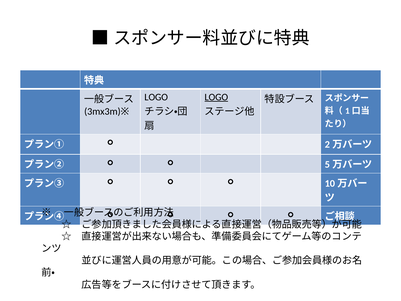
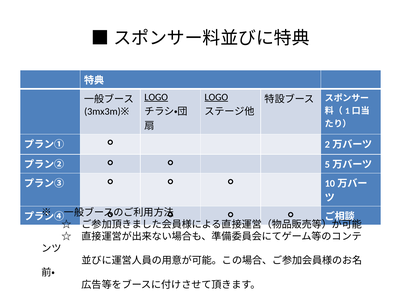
LOGO at (156, 97) underline: none -> present
